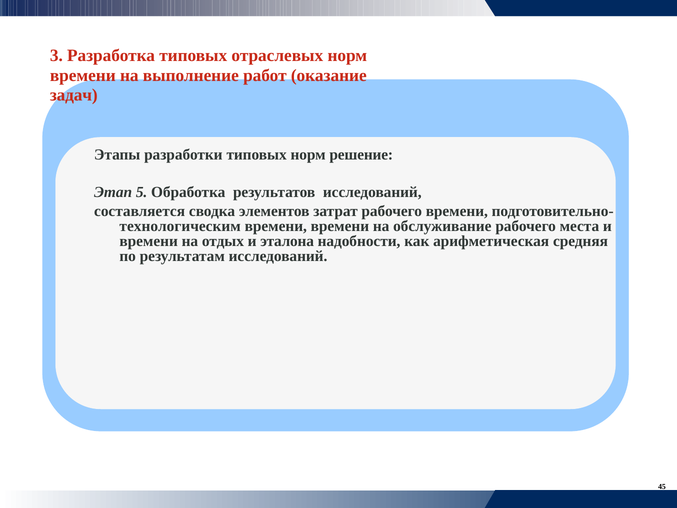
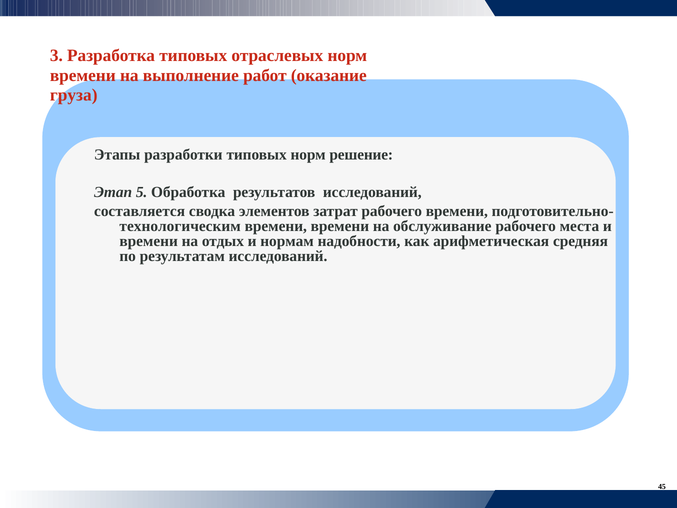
задач: задач -> груза
эталона: эталона -> нормам
